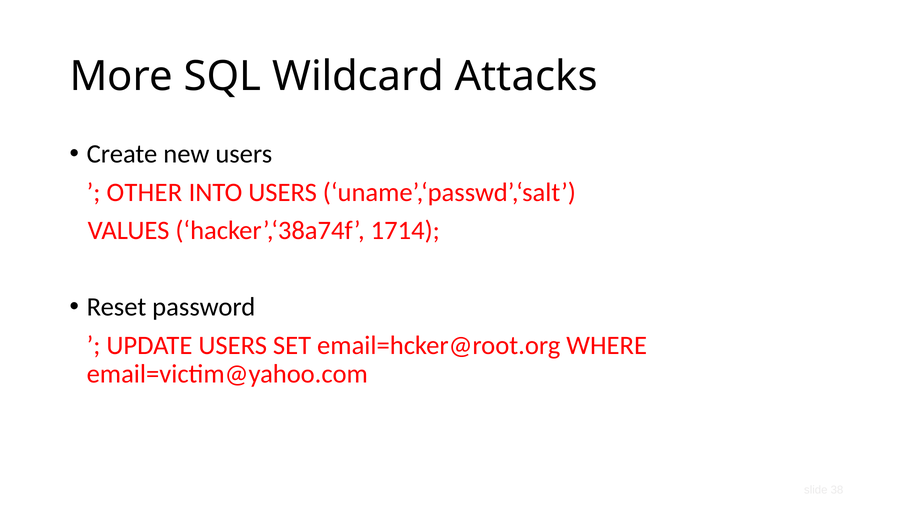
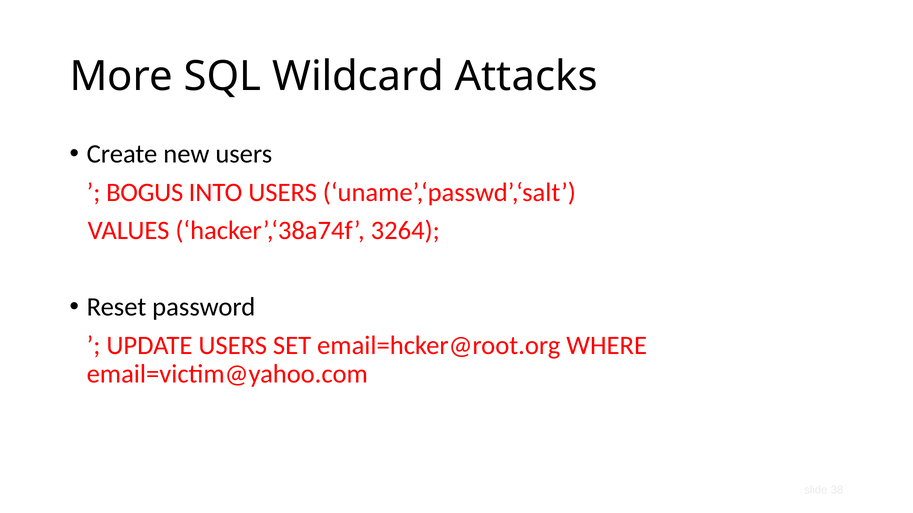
OTHER: OTHER -> BOGUS
1714: 1714 -> 3264
